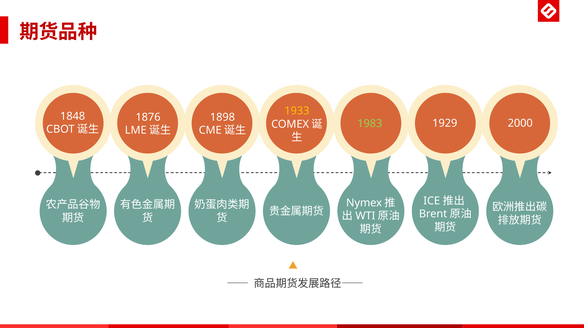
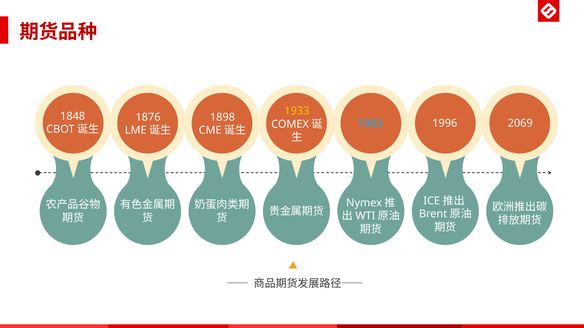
1929: 1929 -> 1996
2000: 2000 -> 2069
1983 colour: light green -> light blue
